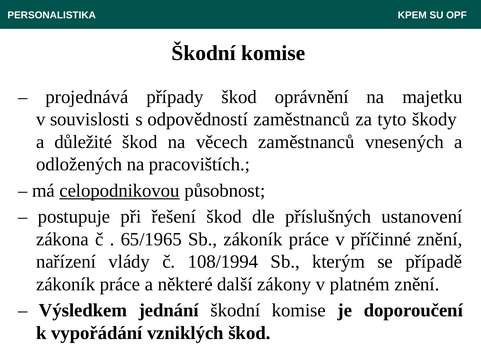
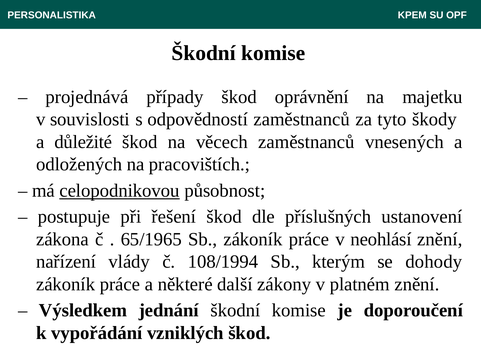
příčinné: příčinné -> neohlásí
případě: případě -> dohody
